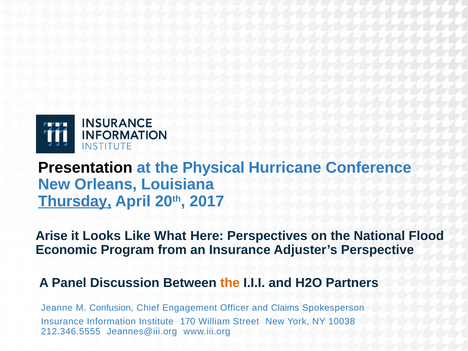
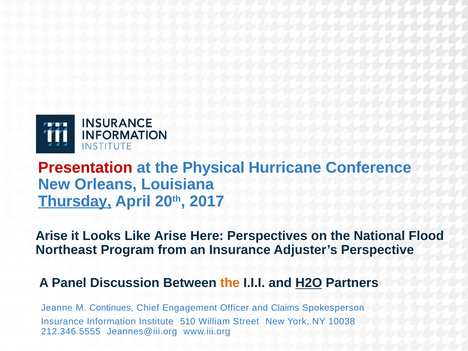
Presentation colour: black -> red
Like What: What -> Arise
Economic: Economic -> Northeast
H2O underline: none -> present
Confusion: Confusion -> Continues
170: 170 -> 510
